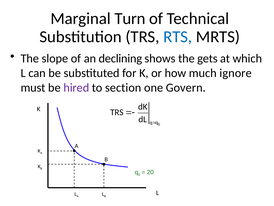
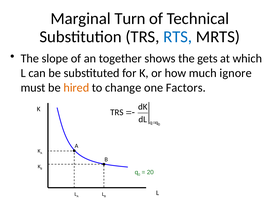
declining: declining -> together
hired colour: purple -> orange
section: section -> change
Govern: Govern -> Factors
